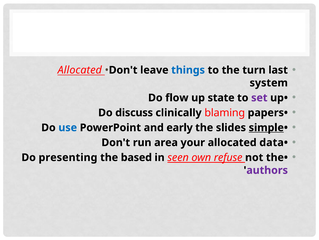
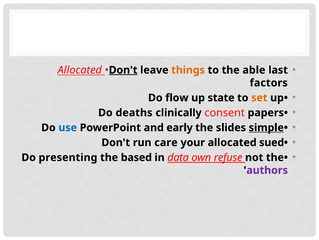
Don't at (123, 70) underline: none -> present
things colour: blue -> orange
turn: turn -> able
system: system -> factors
set colour: purple -> orange
discuss: discuss -> deaths
blaming: blaming -> consent
area: area -> care
data: data -> sued
seen: seen -> data
